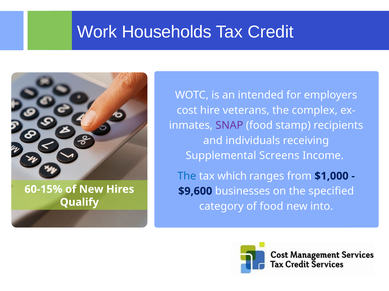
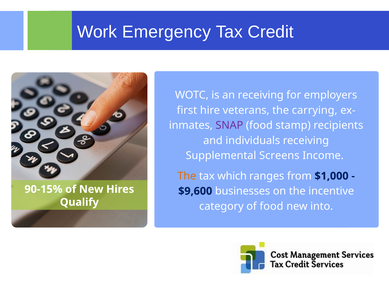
Households: Households -> Emergency
an intended: intended -> receiving
cost: cost -> first
complex: complex -> carrying
The at (187, 176) colour: blue -> orange
60-15%: 60-15% -> 90-15%
specified: specified -> incentive
